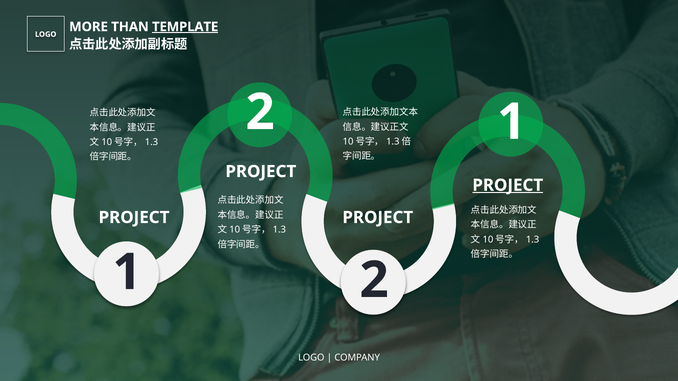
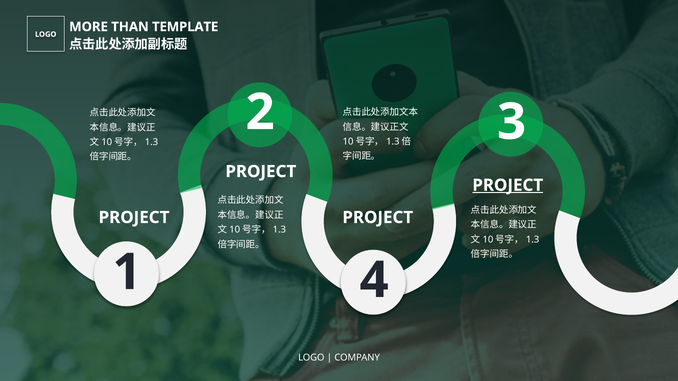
TEMPLATE underline: present -> none
2 1: 1 -> 3
1 2: 2 -> 4
